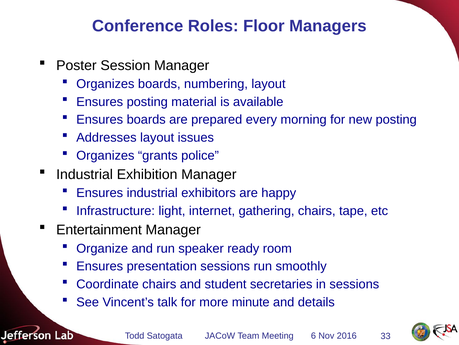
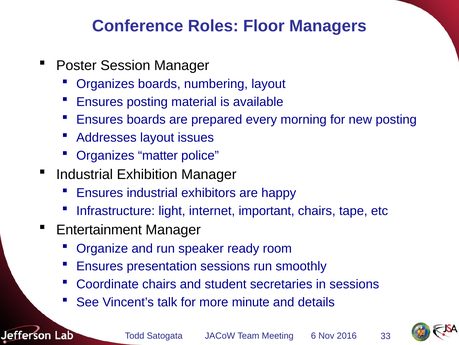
grants: grants -> matter
gathering: gathering -> important
